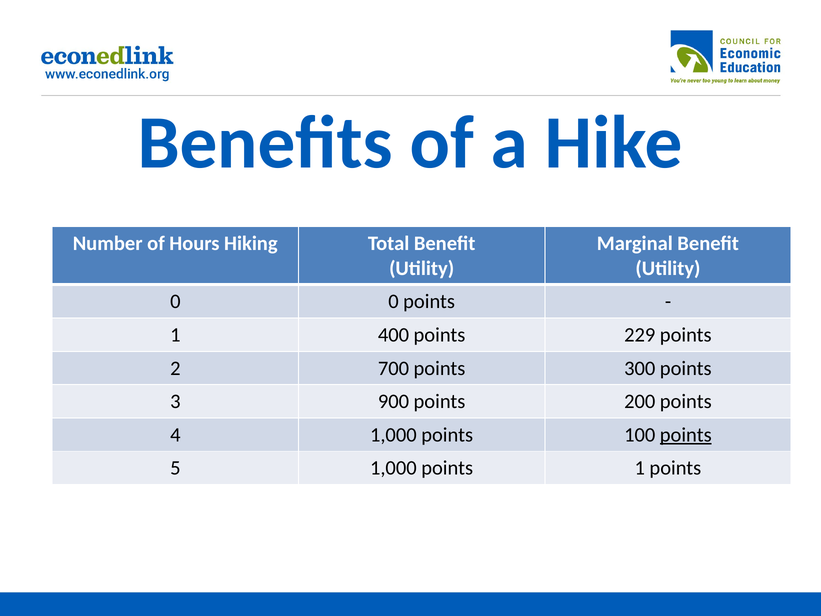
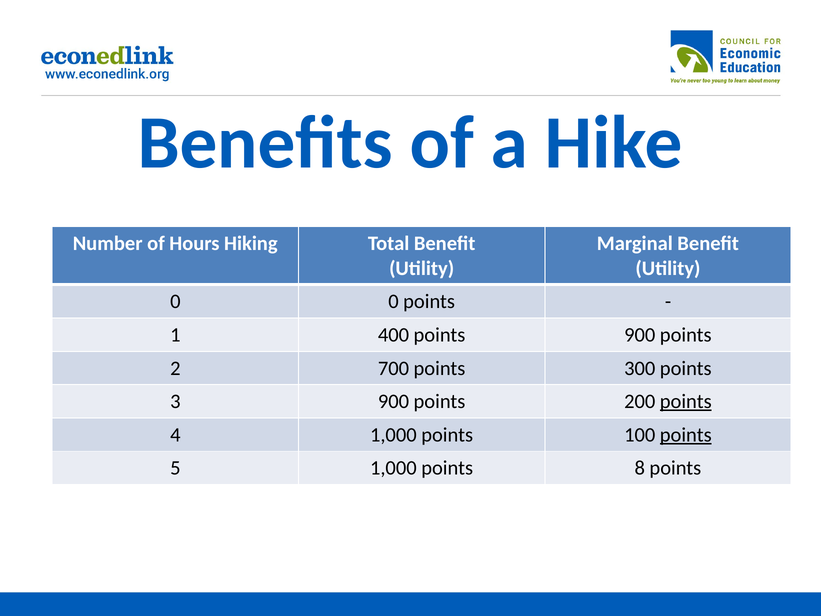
points 229: 229 -> 900
points at (686, 401) underline: none -> present
points 1: 1 -> 8
